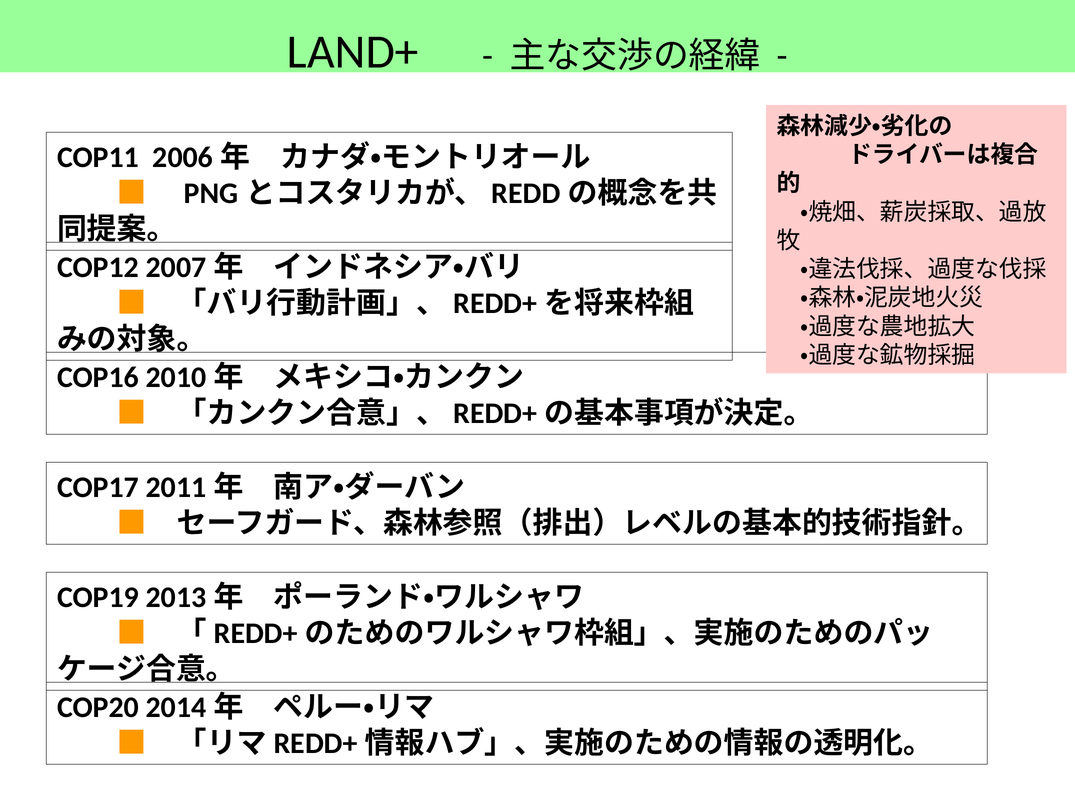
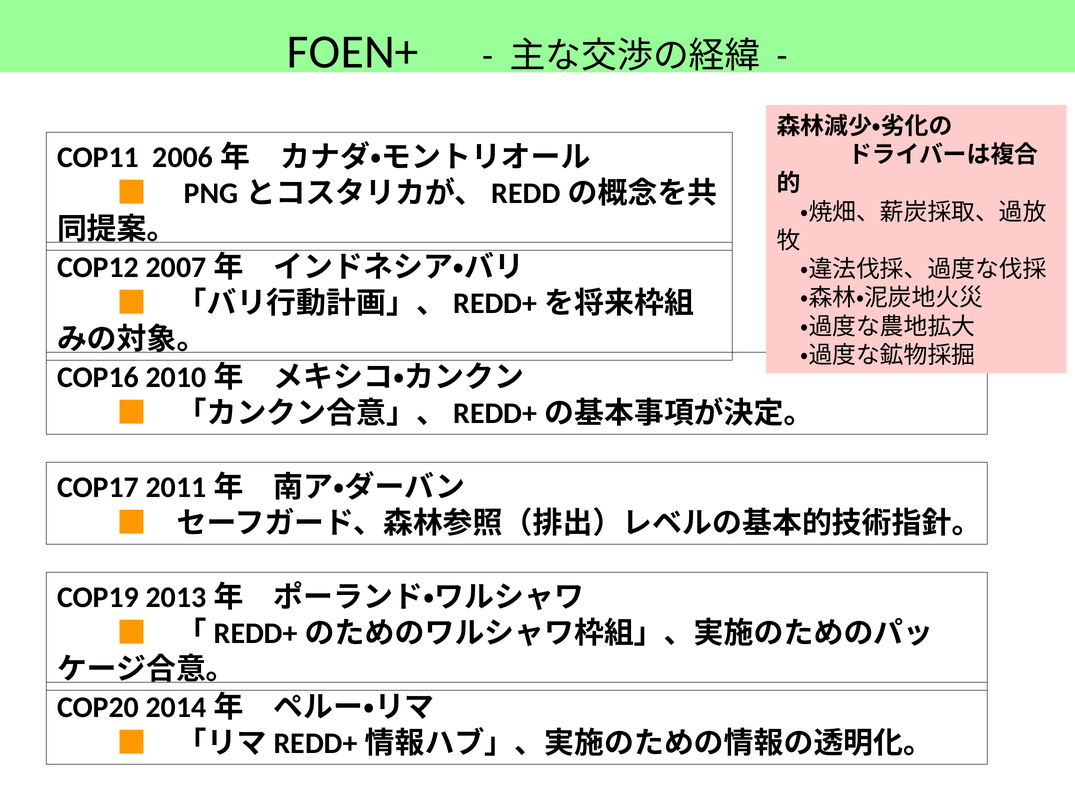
LAND+: LAND+ -> FOEN+
